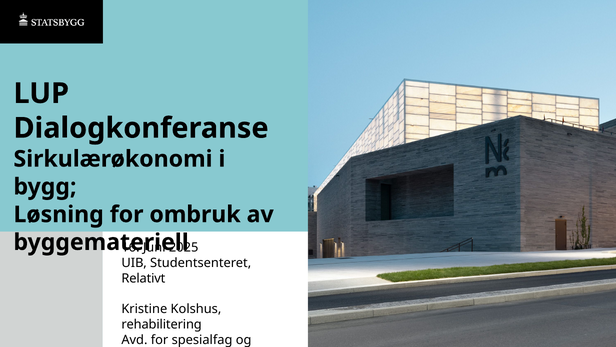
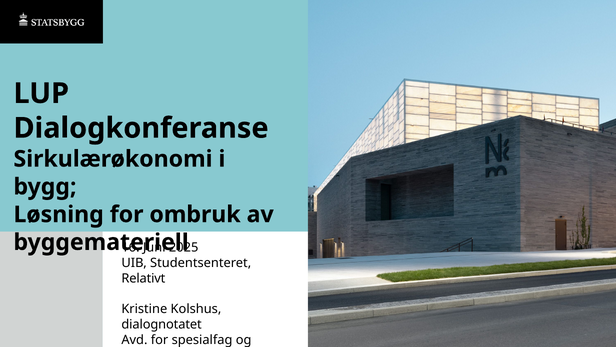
rehabilitering: rehabilitering -> dialognotatet
